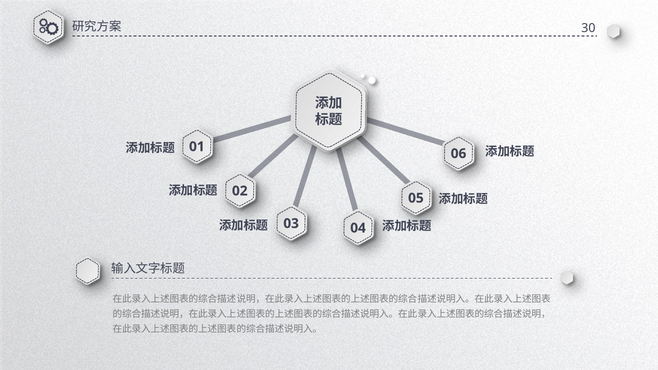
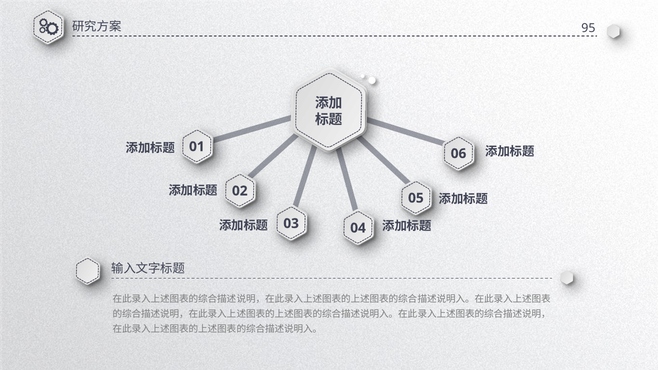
30: 30 -> 95
